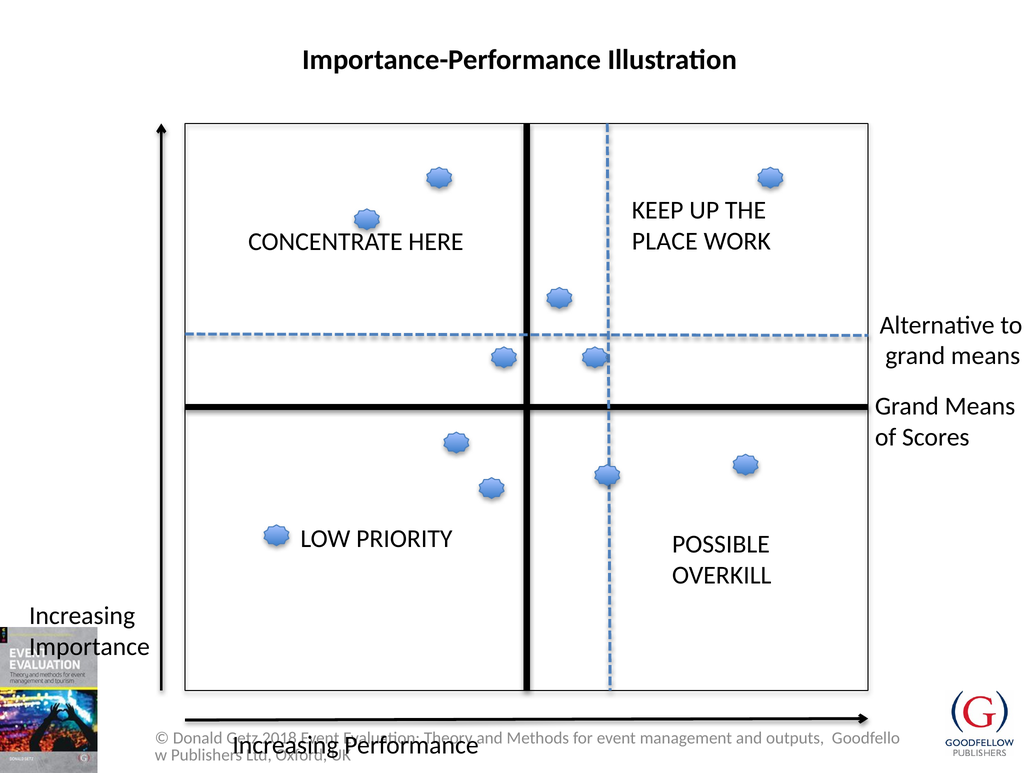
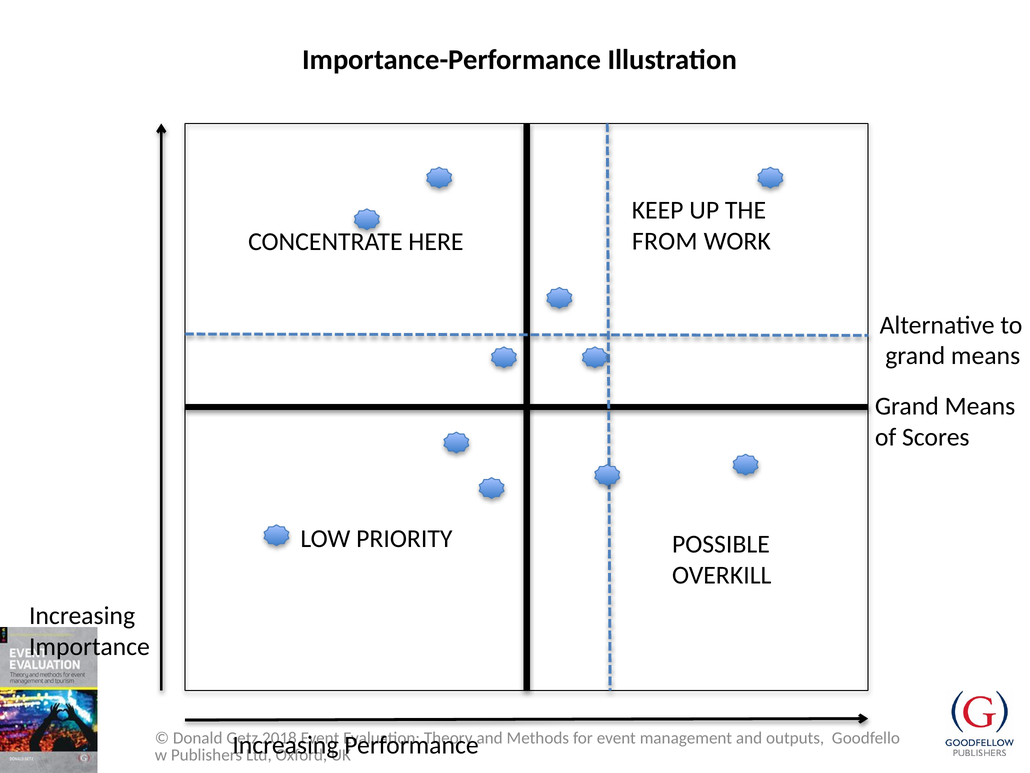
PLACE: PLACE -> FROM
